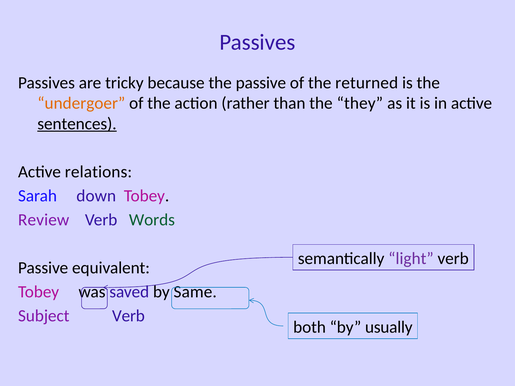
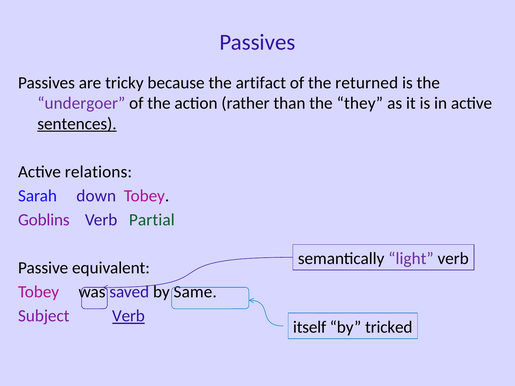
the passive: passive -> artifact
undergoer colour: orange -> purple
Review: Review -> Goblins
Words: Words -> Partial
Verb at (128, 316) underline: none -> present
both: both -> itself
usually: usually -> tricked
